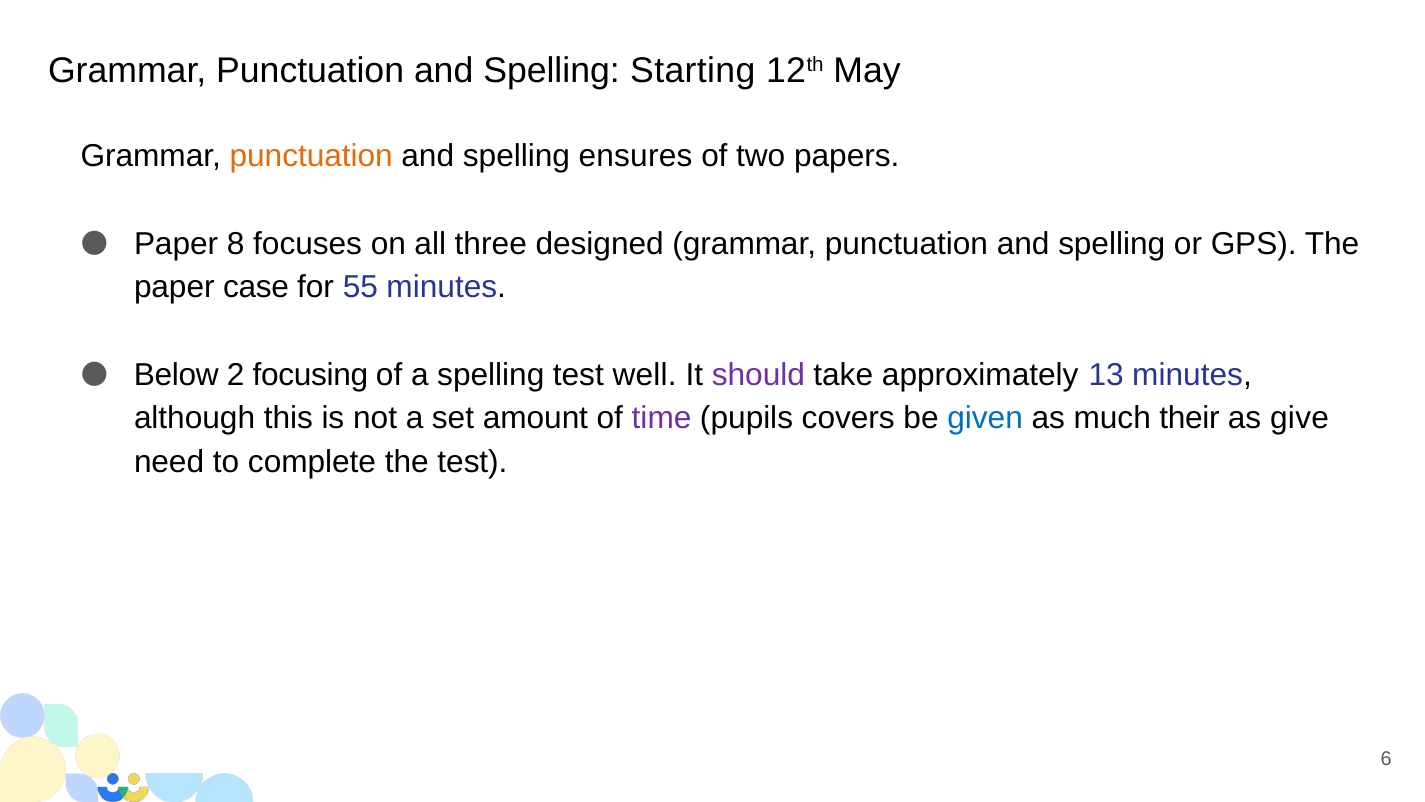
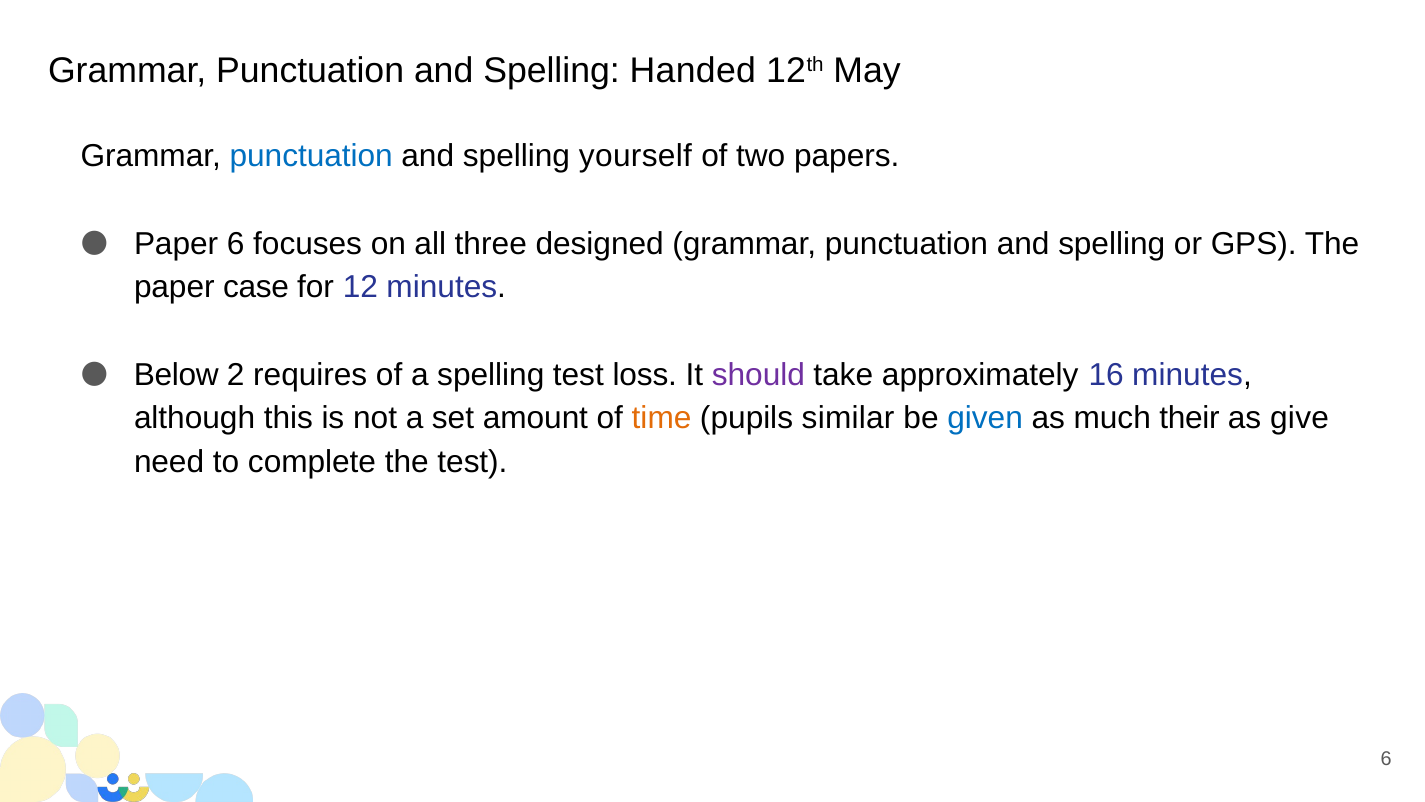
Starting: Starting -> Handed
punctuation at (311, 156) colour: orange -> blue
ensures: ensures -> yourself
Paper 8: 8 -> 6
55: 55 -> 12
focusing: focusing -> requires
well: well -> loss
13: 13 -> 16
time colour: purple -> orange
covers: covers -> similar
